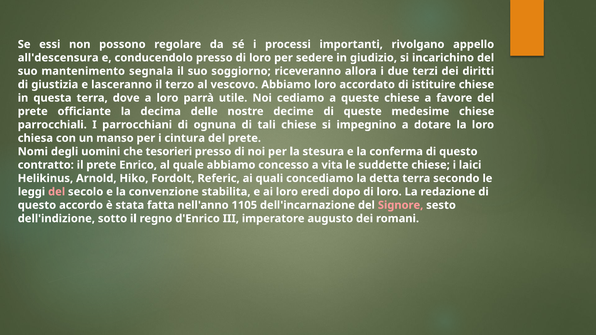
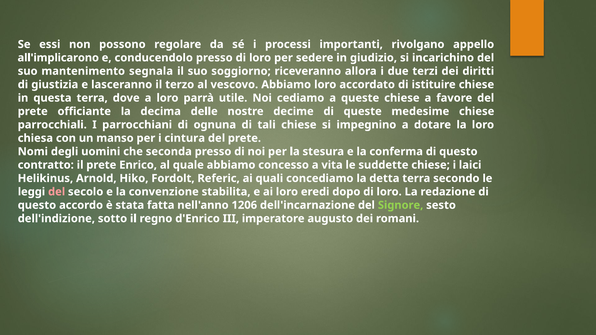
all'descensura: all'descensura -> all'implicarono
tesorieri: tesorieri -> seconda
1105: 1105 -> 1206
Signore colour: pink -> light green
